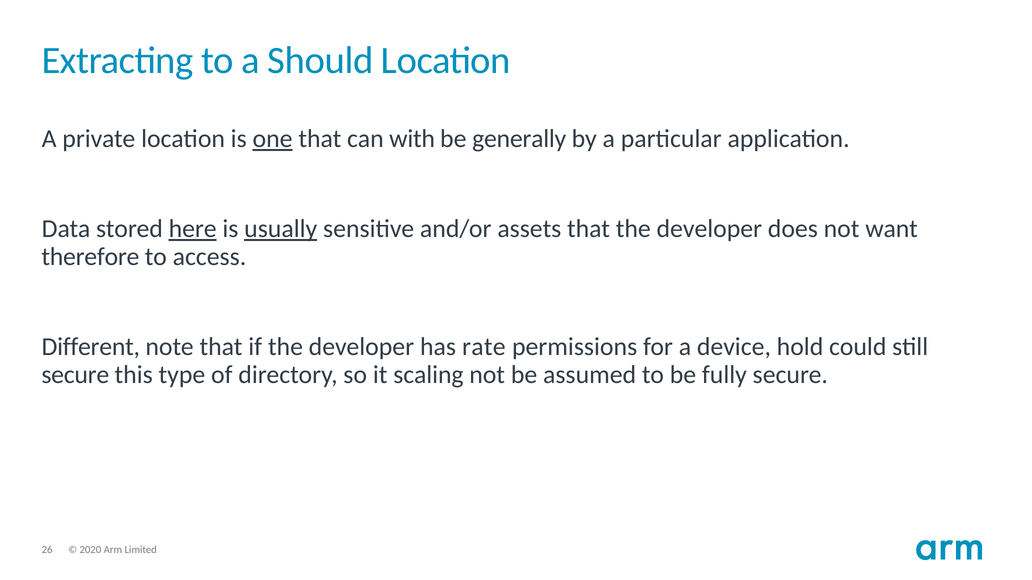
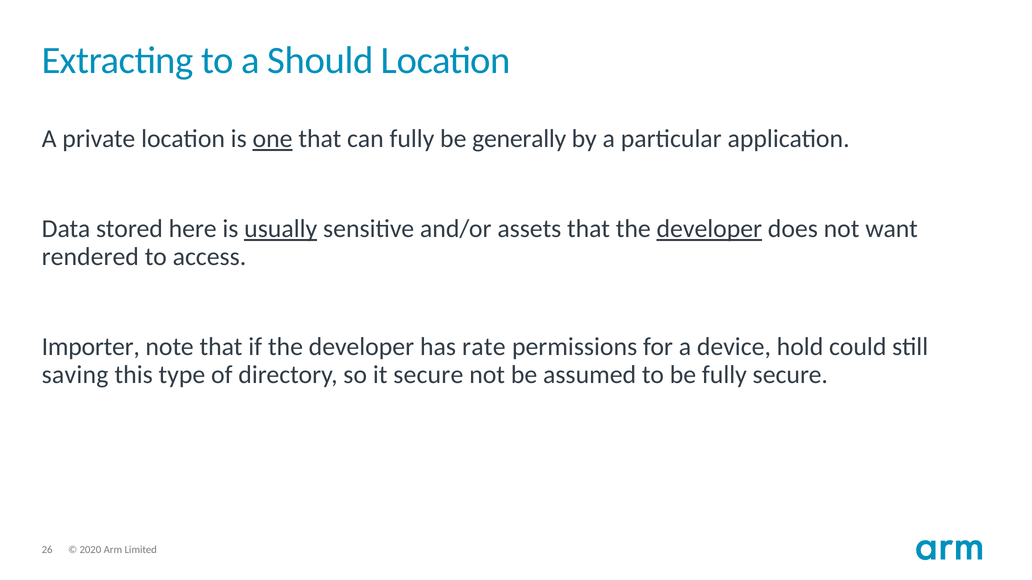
can with: with -> fully
here underline: present -> none
developer at (709, 229) underline: none -> present
therefore: therefore -> rendered
Different: Different -> Importer
secure at (75, 375): secure -> saving
it scaling: scaling -> secure
